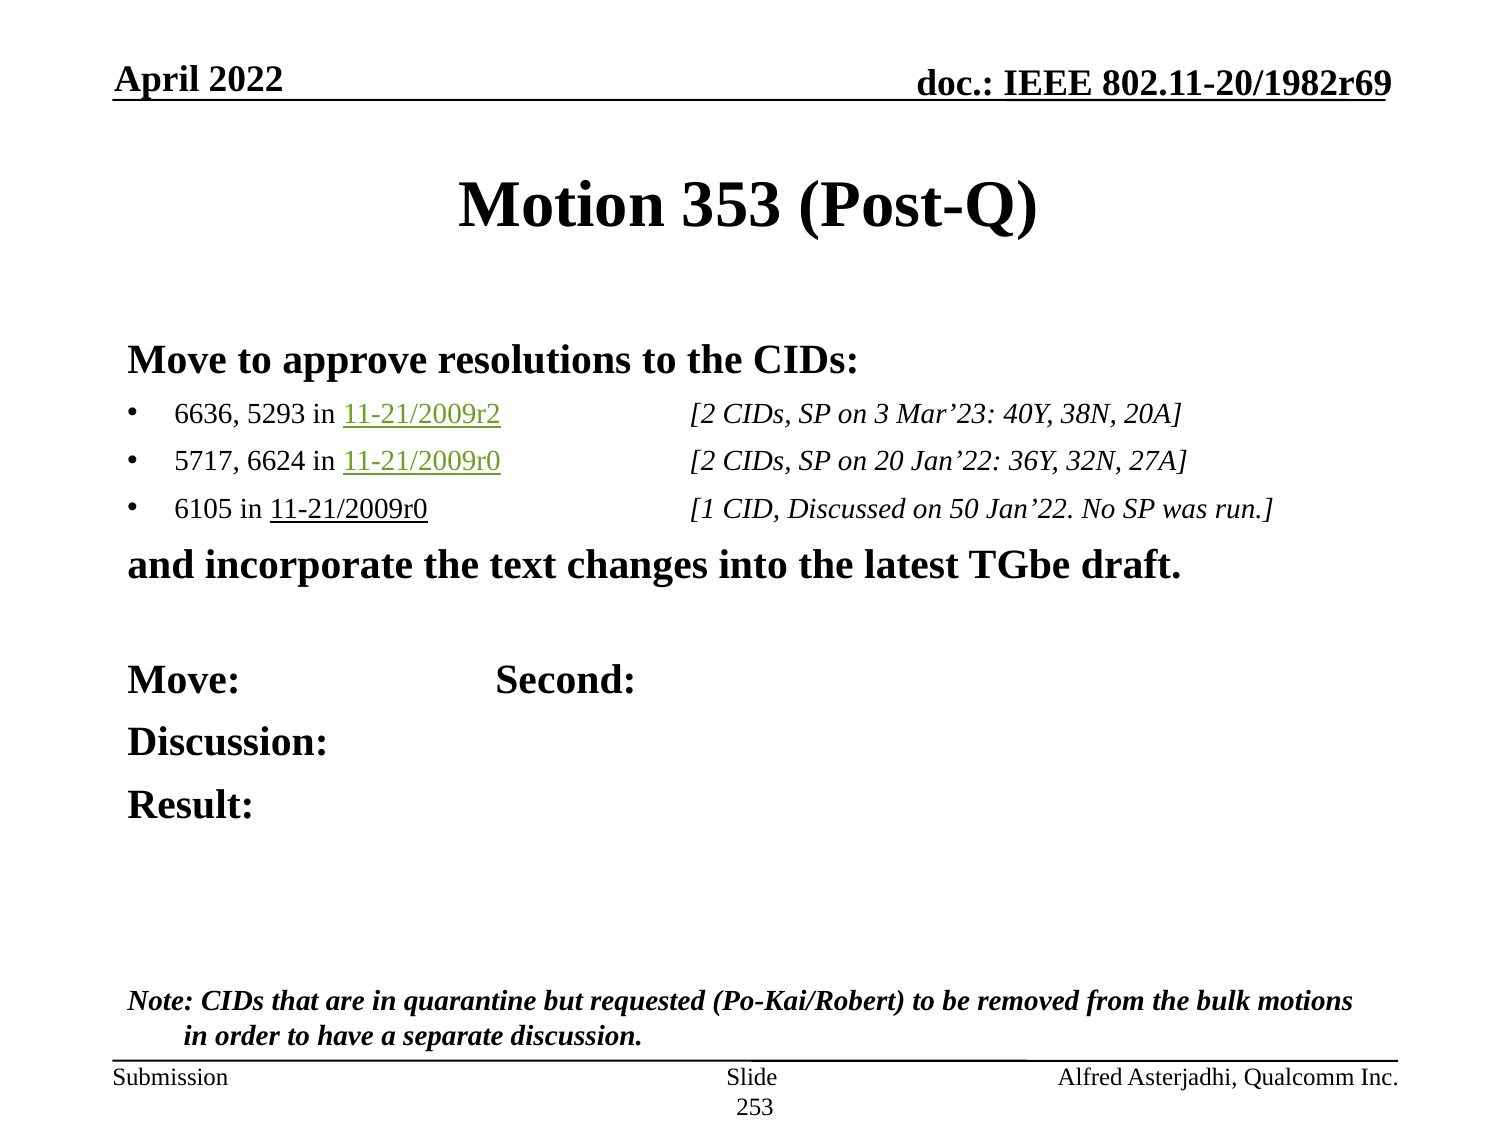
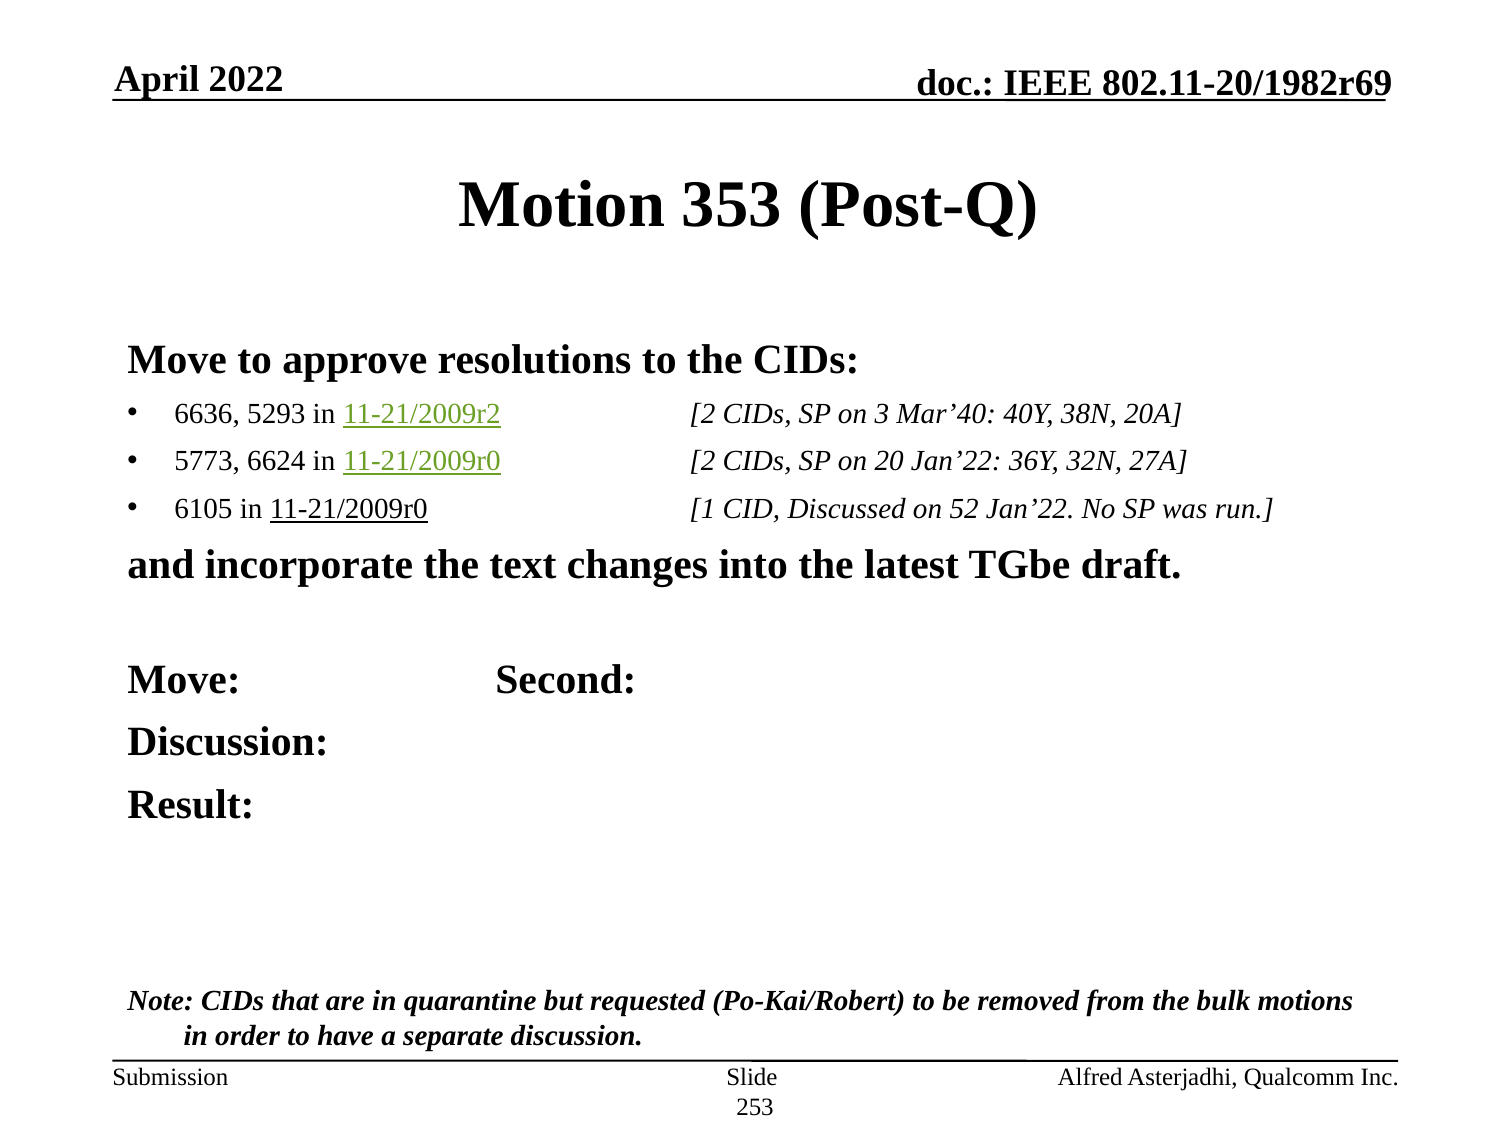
Mar’23: Mar’23 -> Mar’40
5717: 5717 -> 5773
50: 50 -> 52
